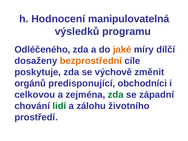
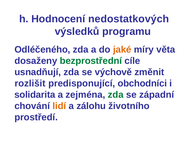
manipulovatelná: manipulovatelná -> nedostatkových
dílčí: dílčí -> věta
bezprostřední colour: orange -> green
poskytuje: poskytuje -> usnadňují
orgánů: orgánů -> rozlišit
celkovou: celkovou -> solidarita
lidí colour: green -> orange
